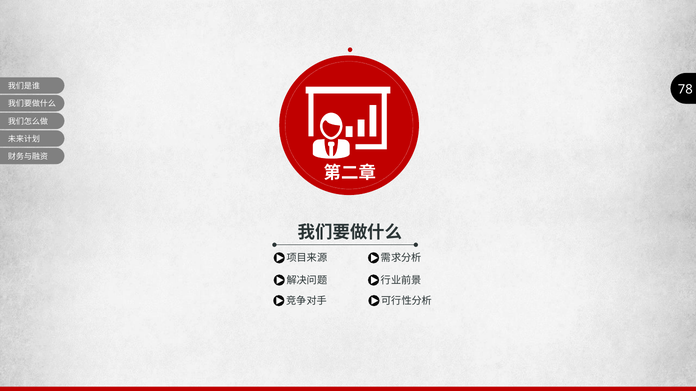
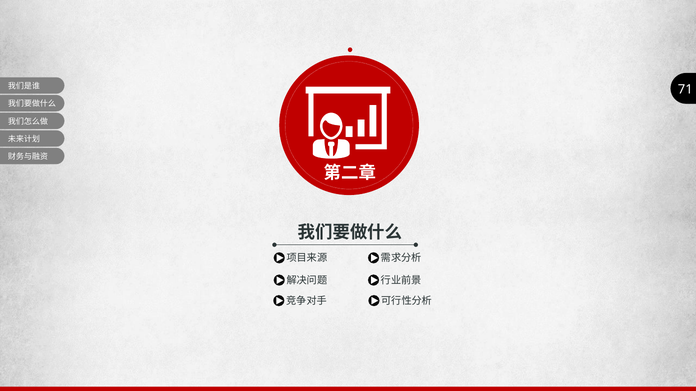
78: 78 -> 71
